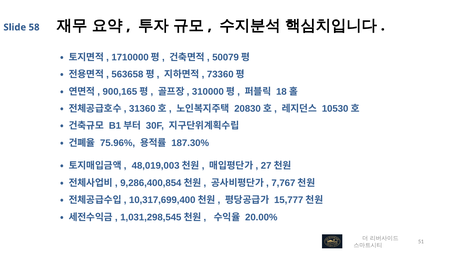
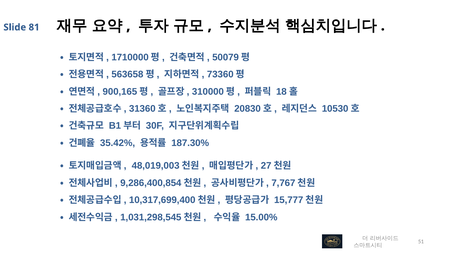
58: 58 -> 81
75.96%: 75.96% -> 35.42%
20.00%: 20.00% -> 15.00%
